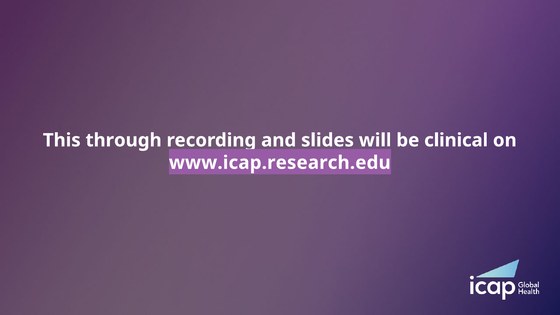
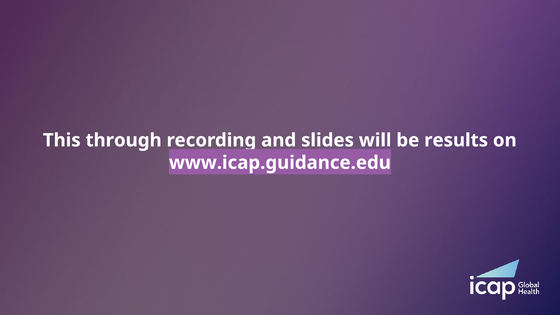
clinical: clinical -> results
www.icap.research.edu: www.icap.research.edu -> www.icap.guidance.edu
